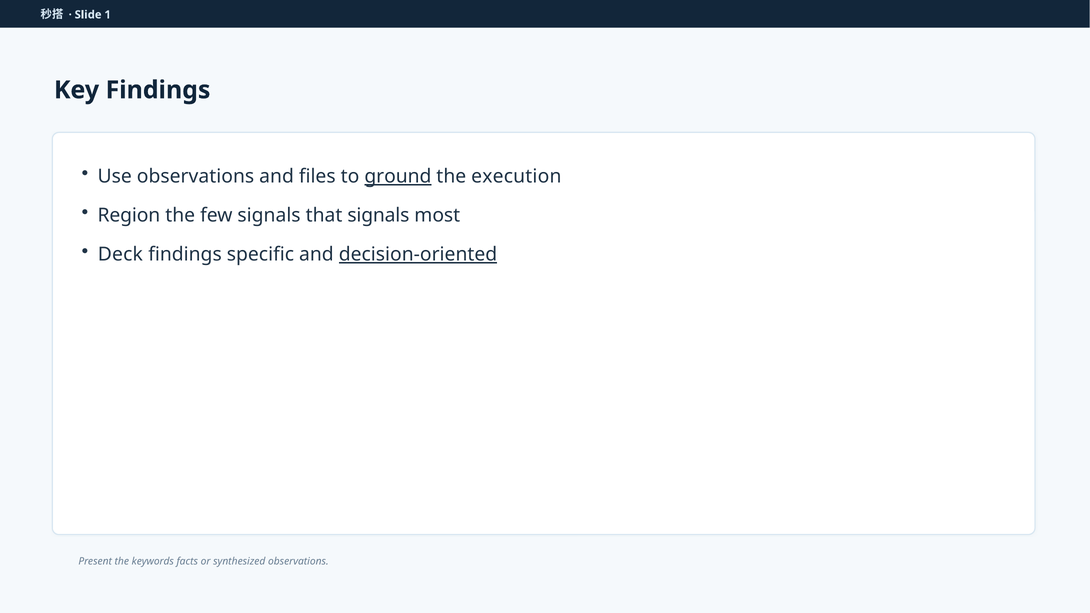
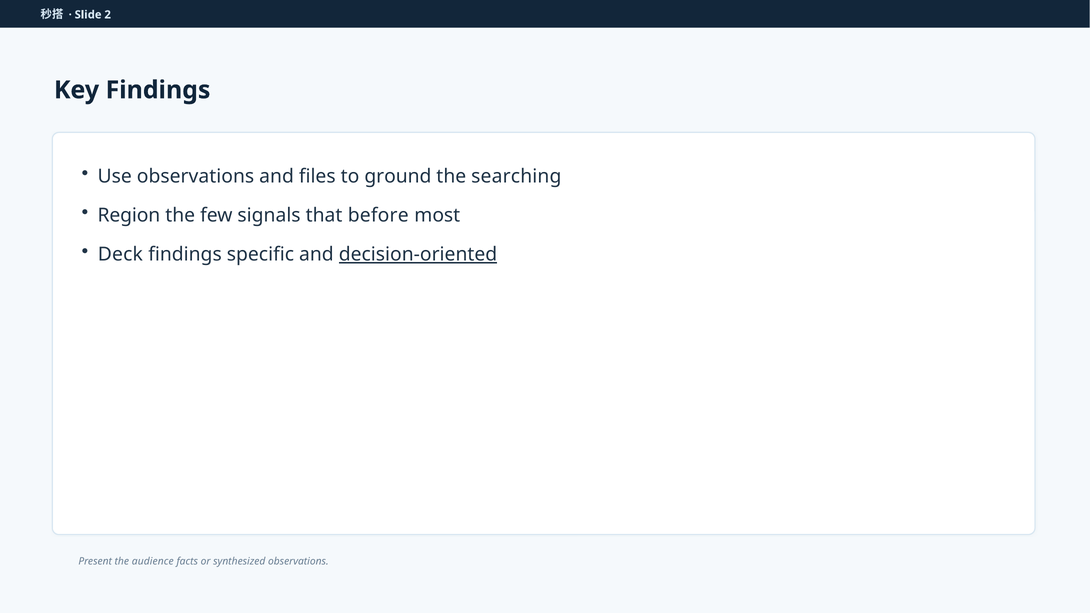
1: 1 -> 2
ground underline: present -> none
execution: execution -> searching
that signals: signals -> before
keywords: keywords -> audience
